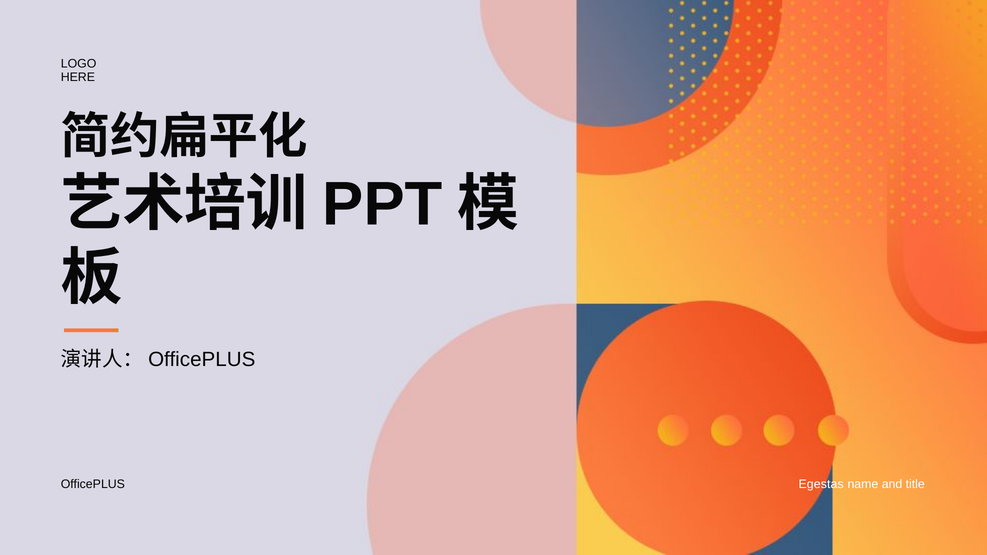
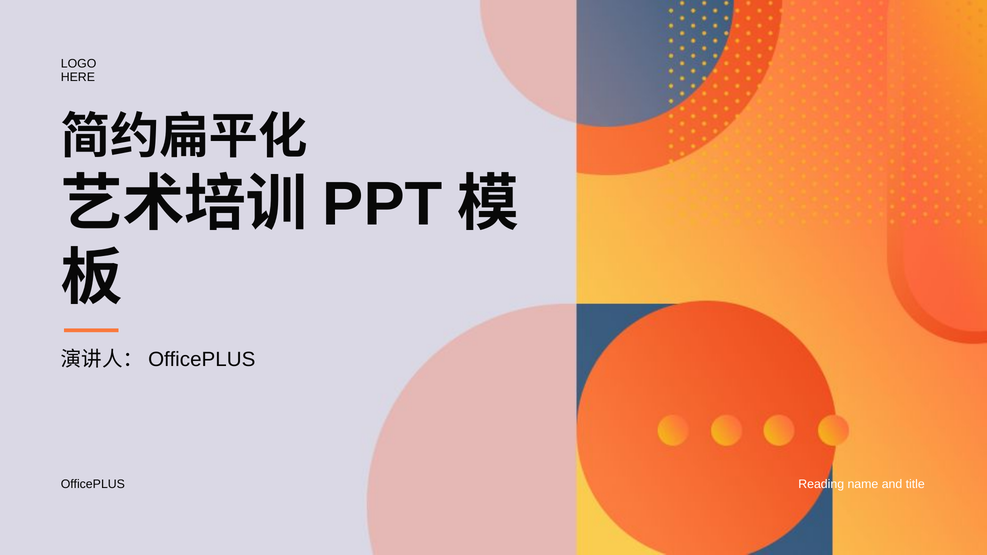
Egestas: Egestas -> Reading
